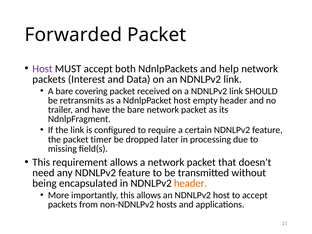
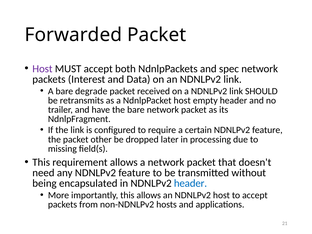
help: help -> spec
covering: covering -> degrade
timer: timer -> other
header at (190, 183) colour: orange -> blue
